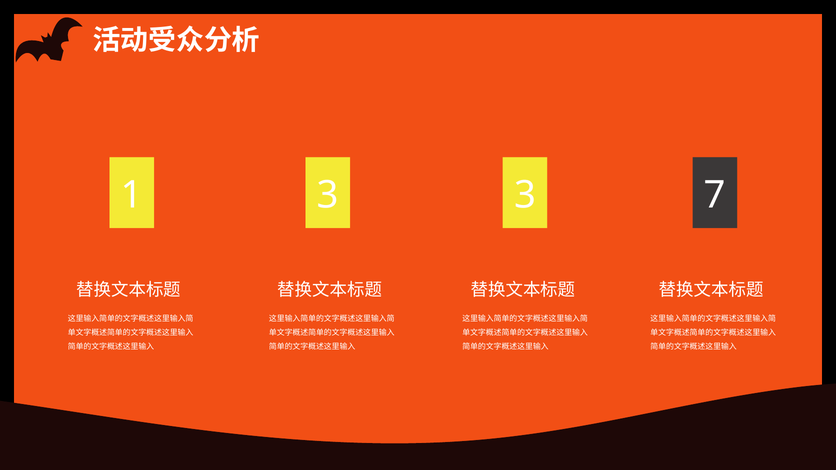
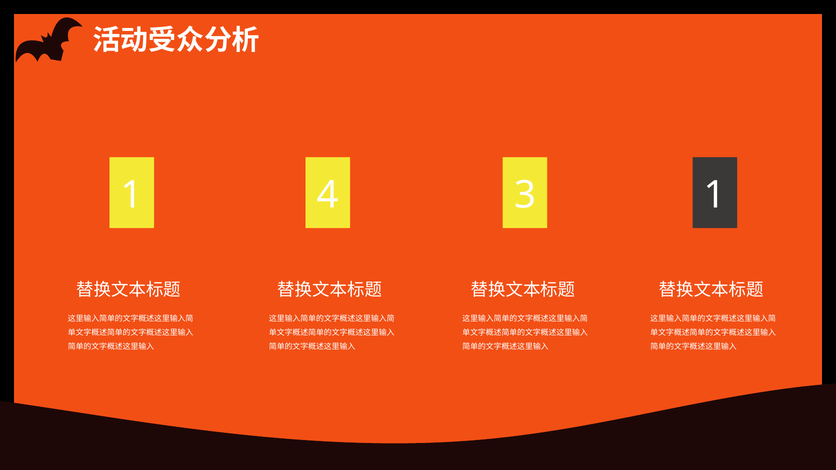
1 3: 3 -> 4
3 7: 7 -> 1
